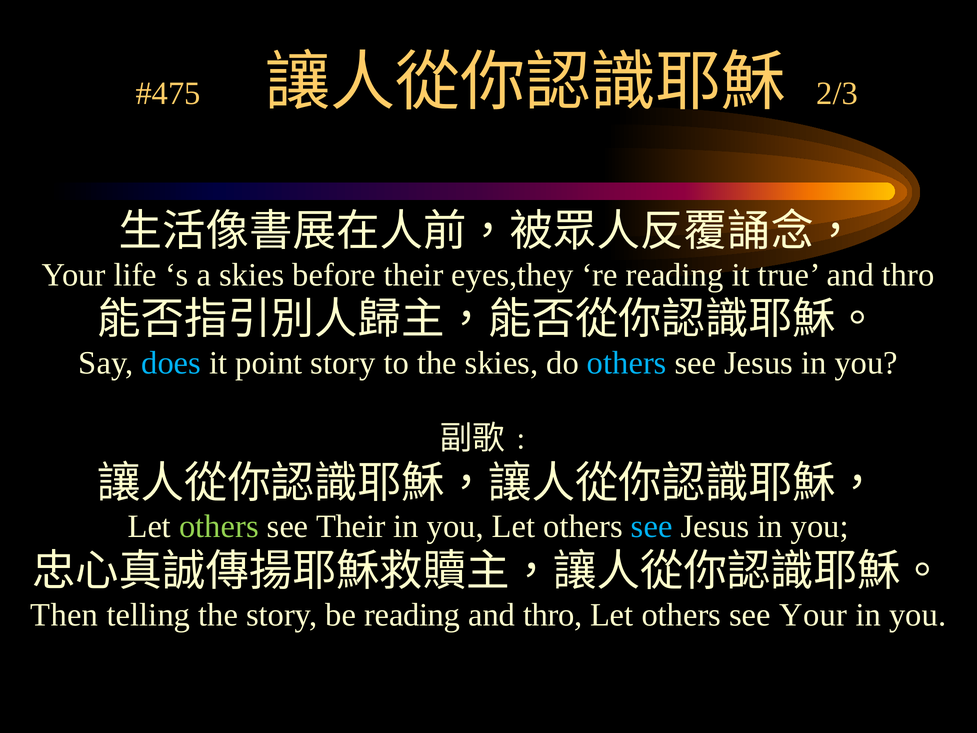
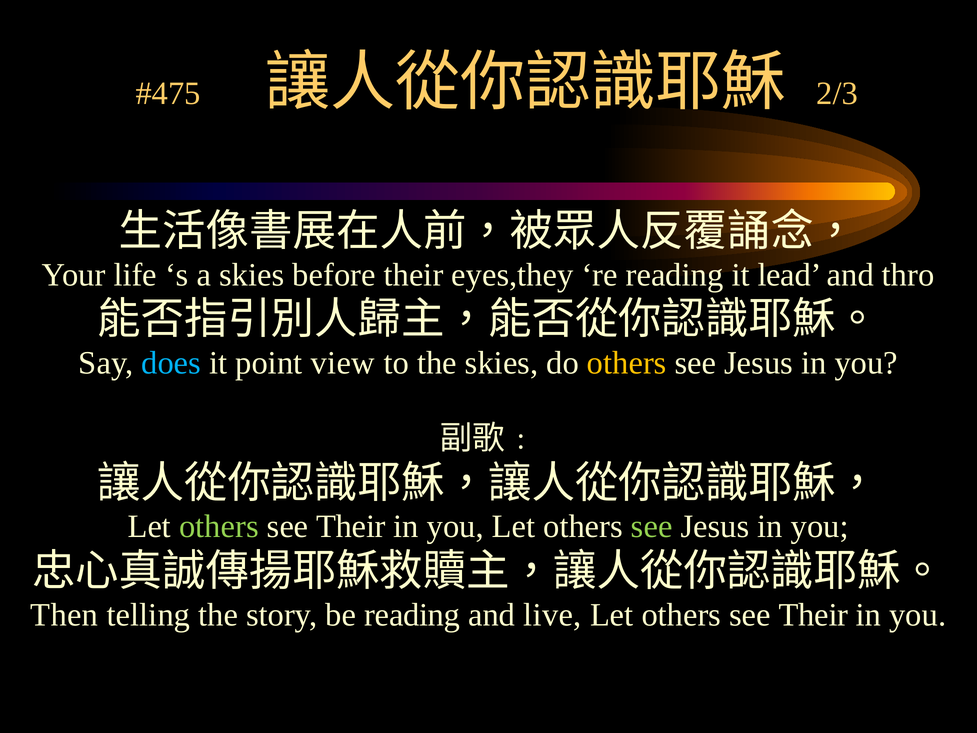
true: true -> lead
point story: story -> view
others at (627, 363) colour: light blue -> yellow
see at (652, 527) colour: light blue -> light green
thro at (553, 615): thro -> live
Your at (813, 615): Your -> Their
